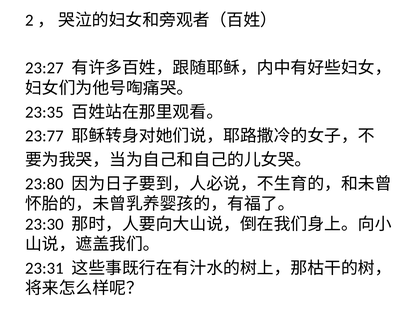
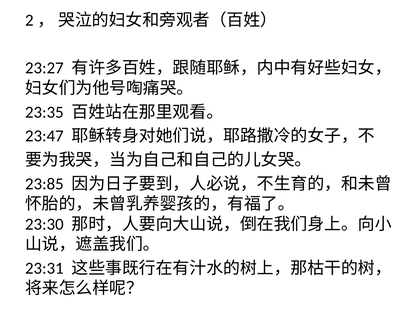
23:77: 23:77 -> 23:47
23:80: 23:80 -> 23:85
